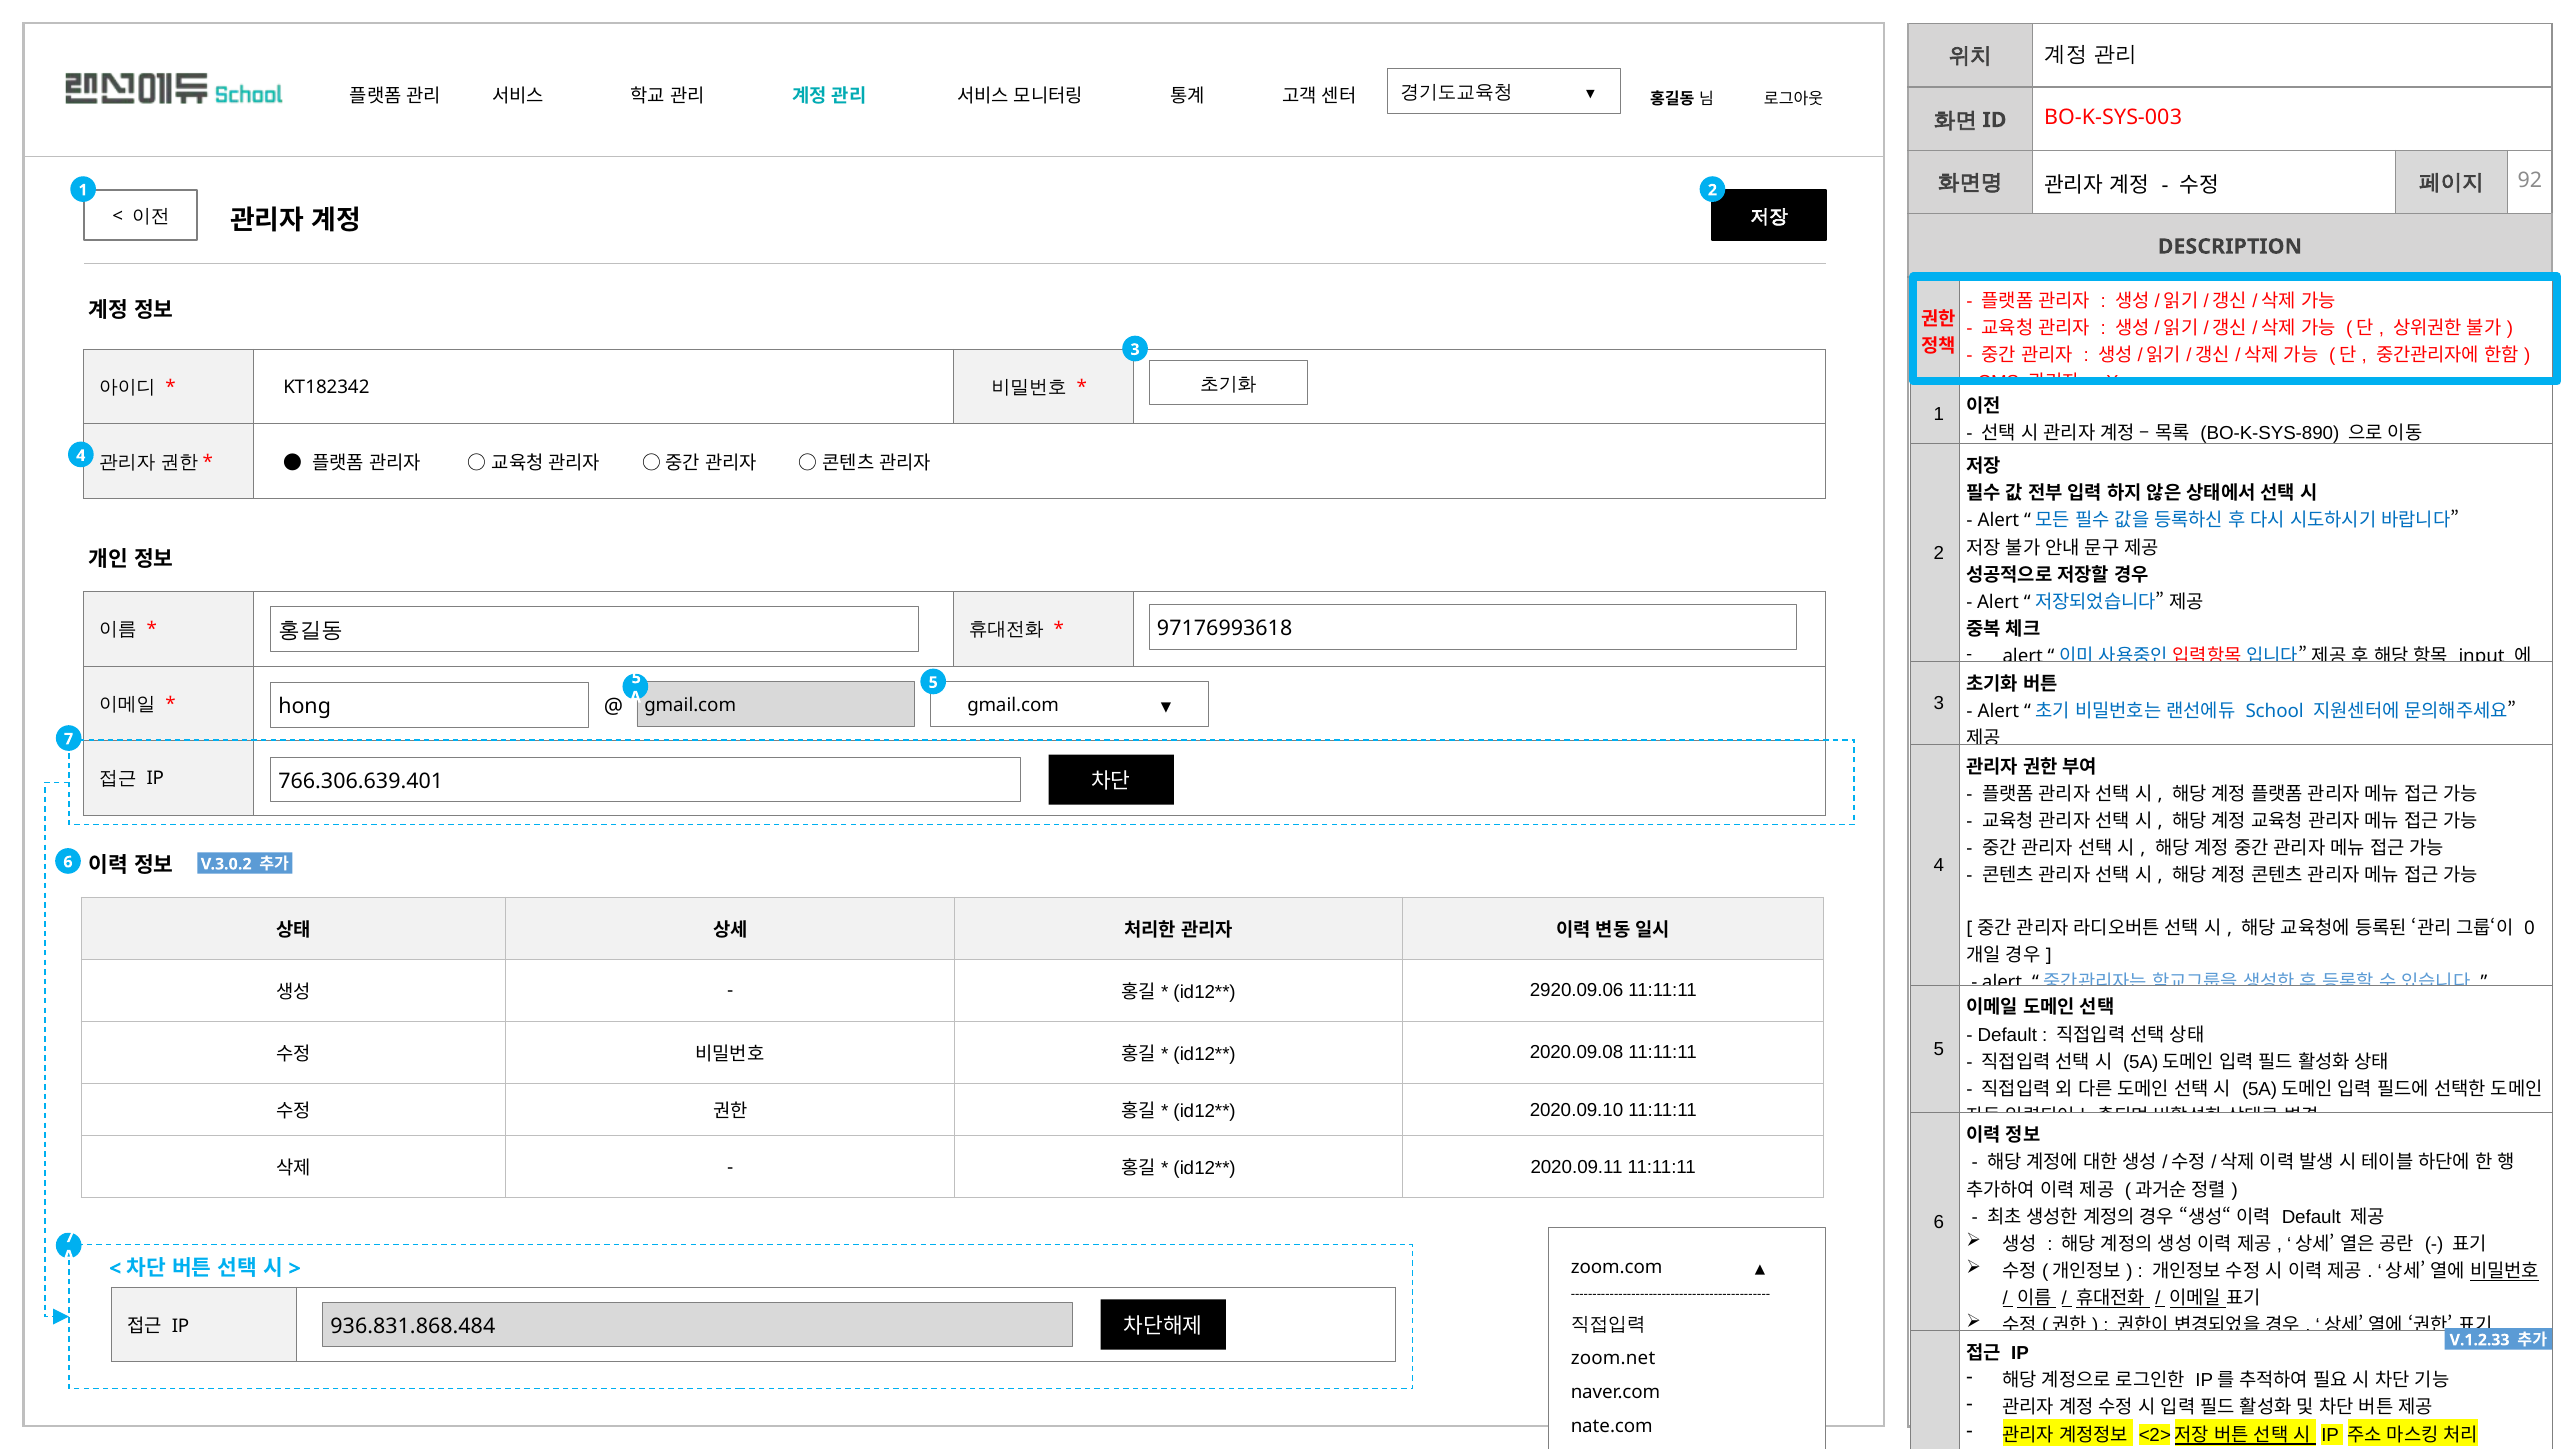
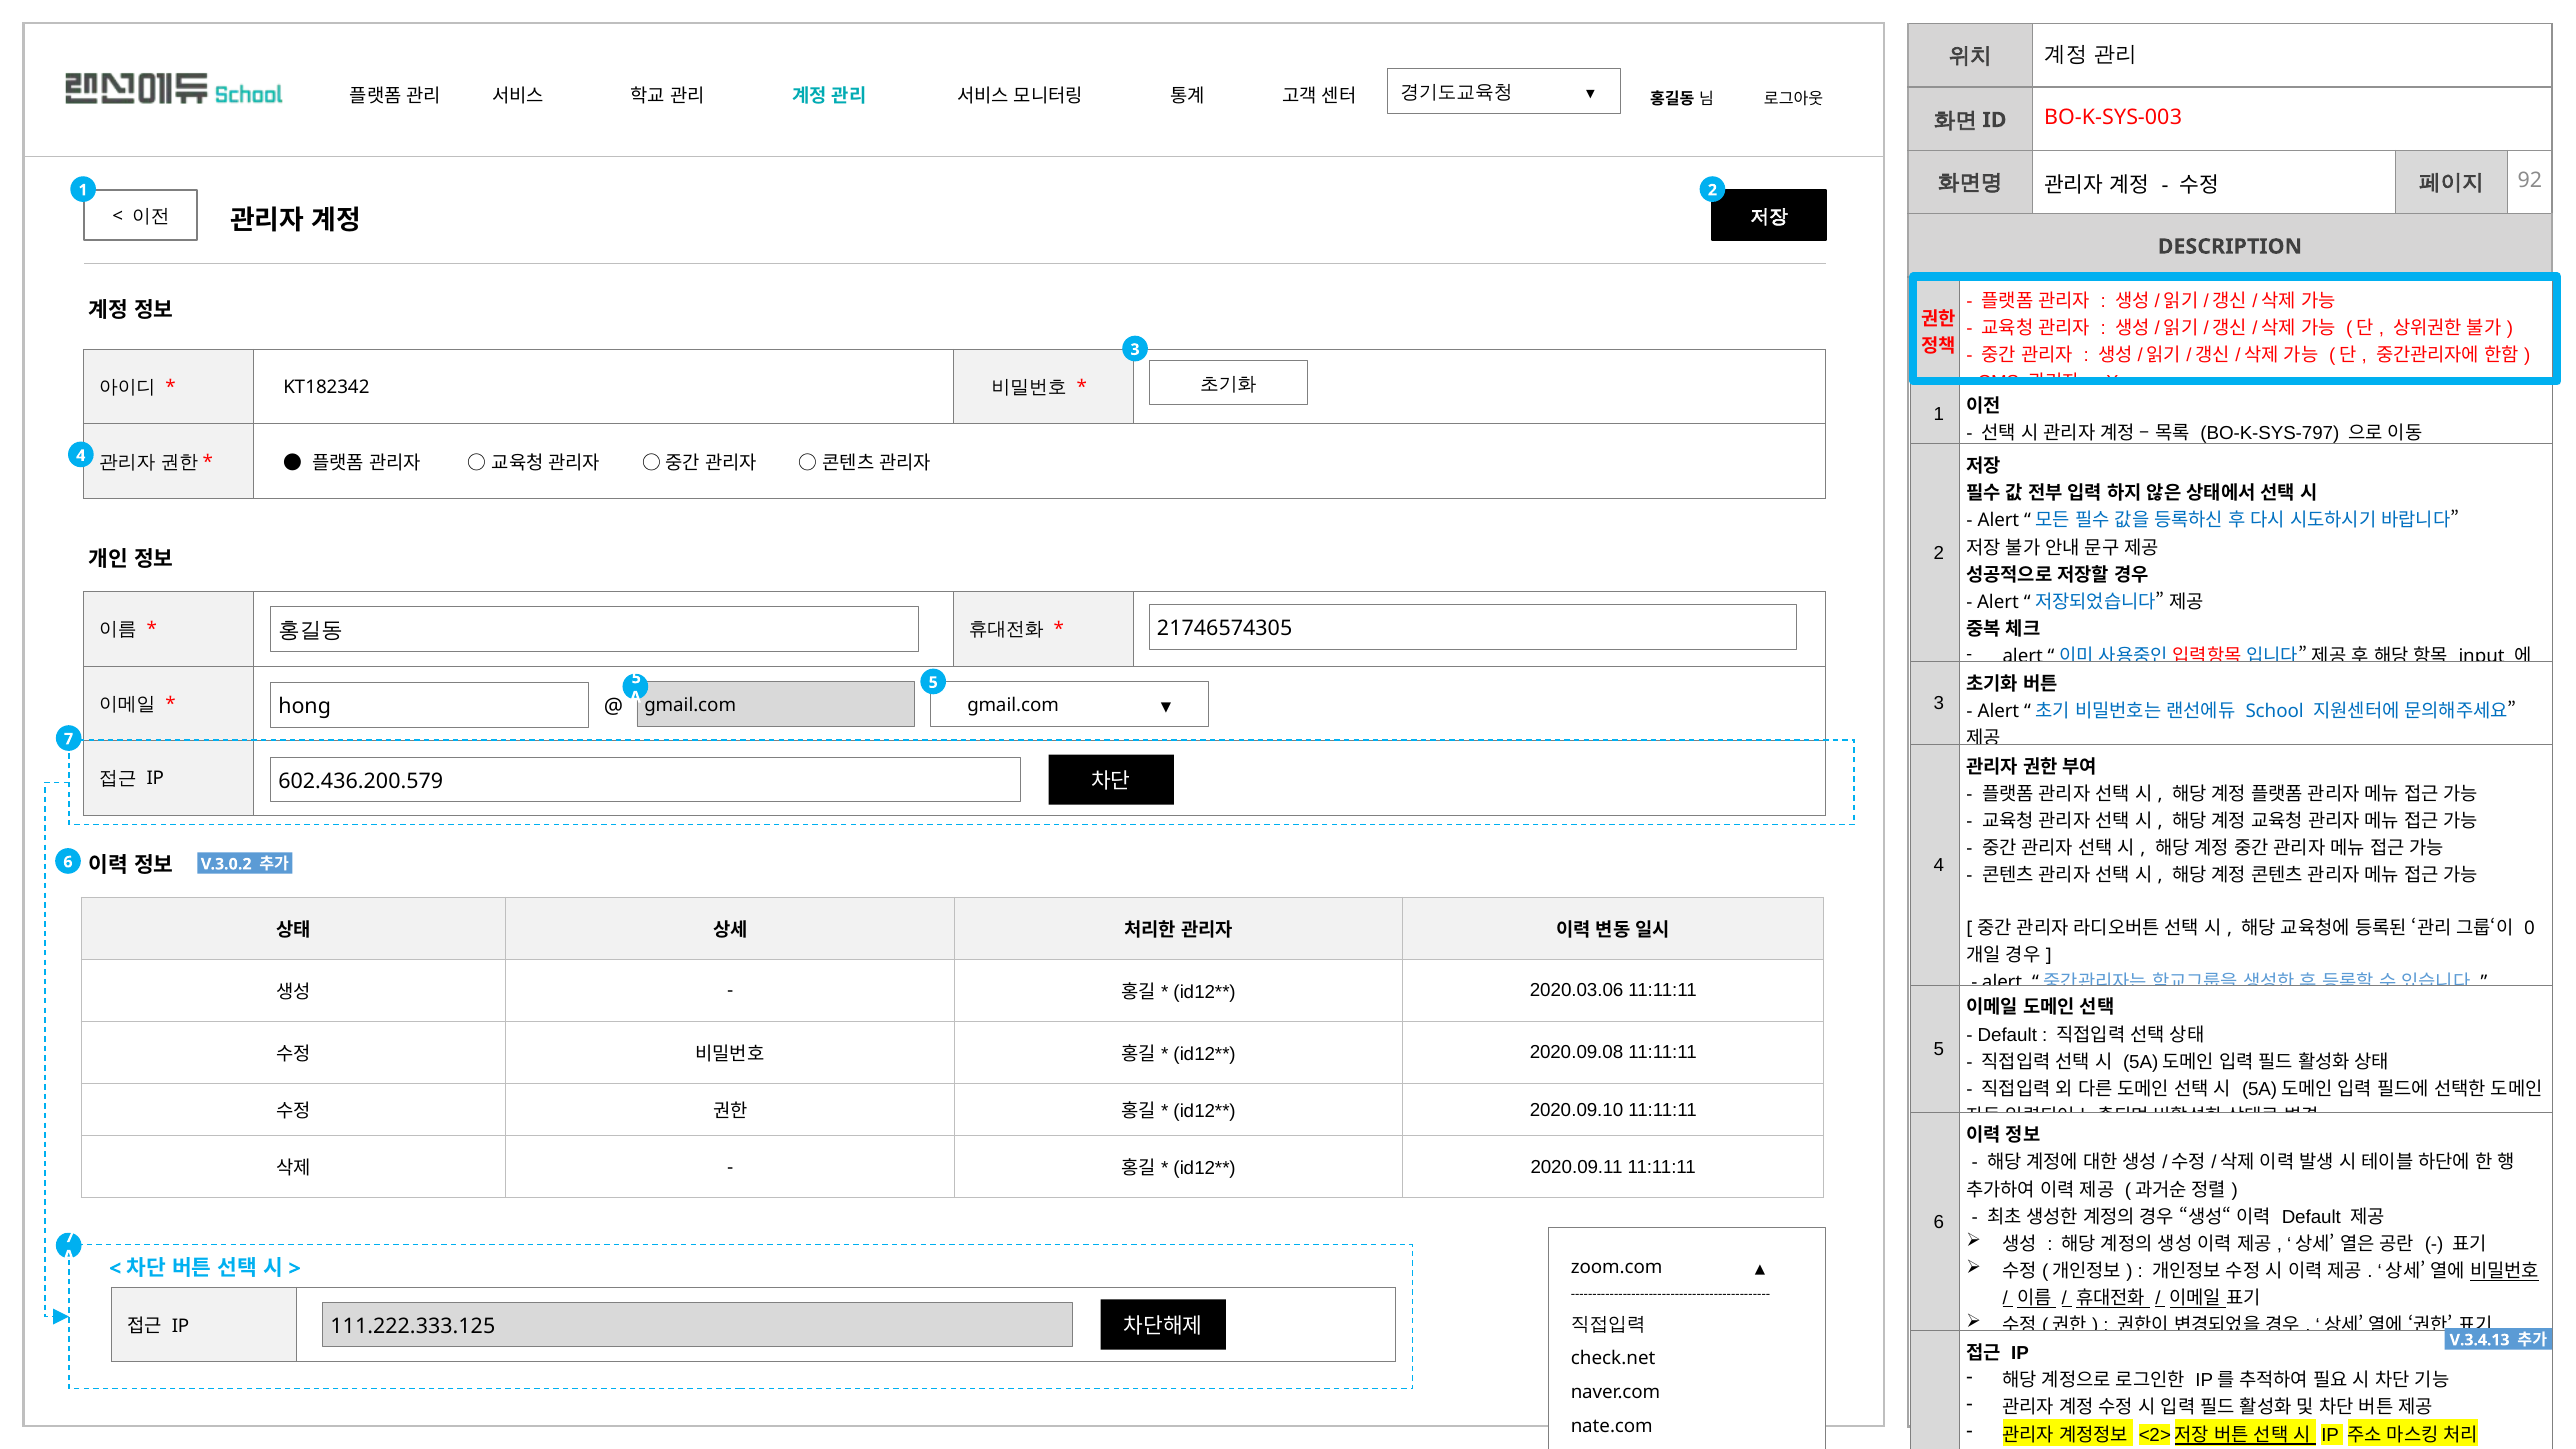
BO-K-SYS-890: BO-K-SYS-890 -> BO-K-SYS-797
97176993618: 97176993618 -> 21746574305
766.306.639.401: 766.306.639.401 -> 602.436.200.579
2920.09.06: 2920.09.06 -> 2020.03.06
936.831.868.484: 936.831.868.484 -> 111.222.333.125
V.1.2.33: V.1.2.33 -> V.3.4.13
zoom.net: zoom.net -> check.net
